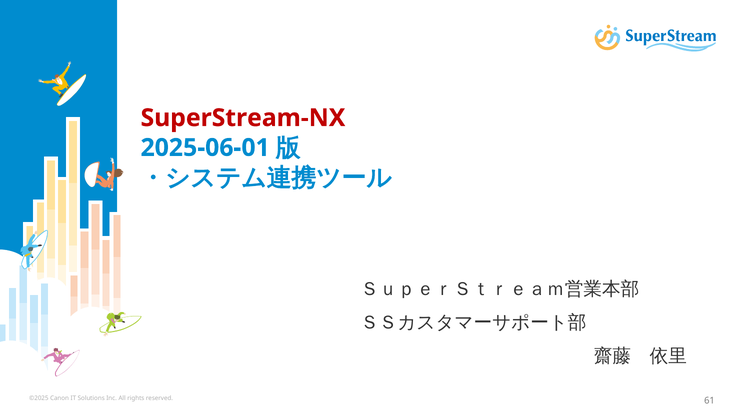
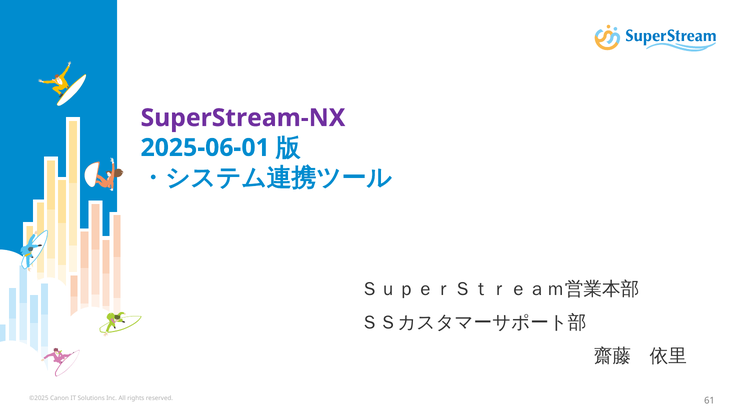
SuperStream-NX colour: red -> purple
